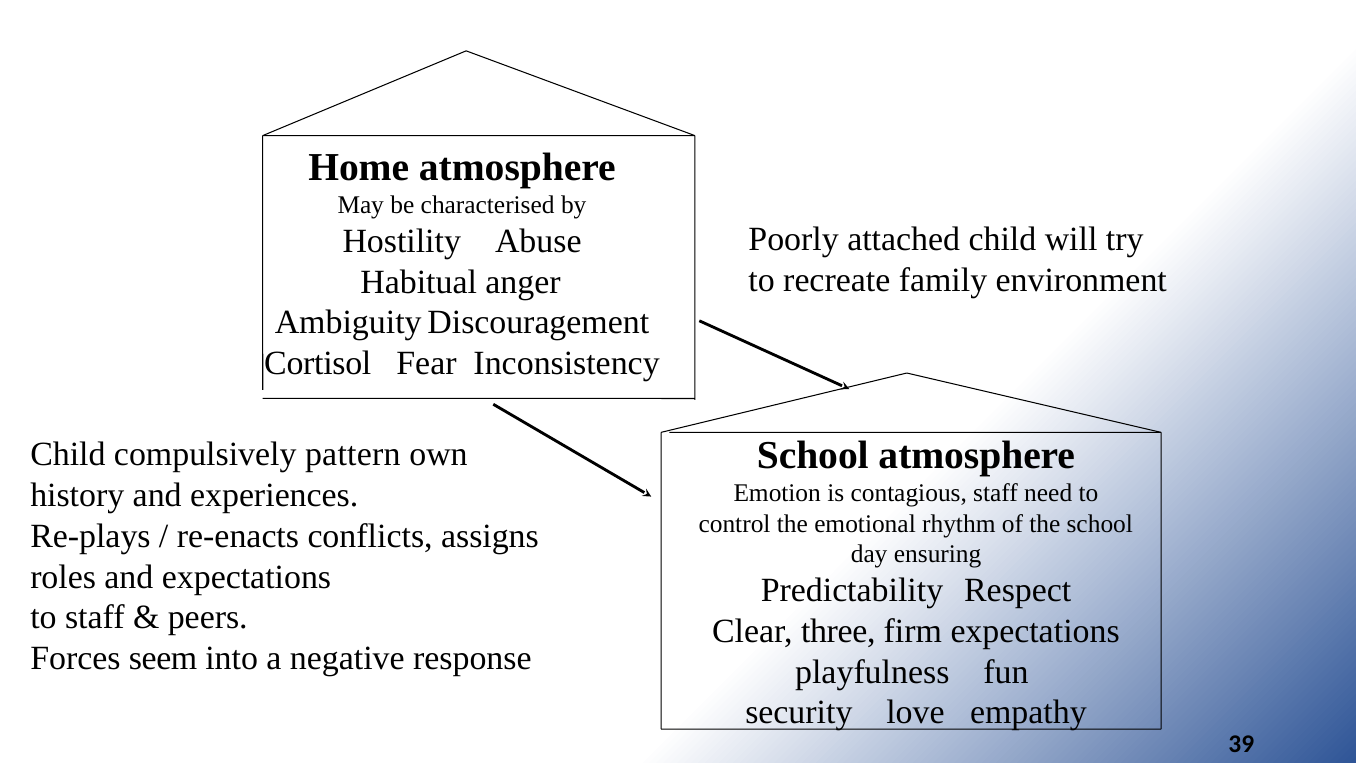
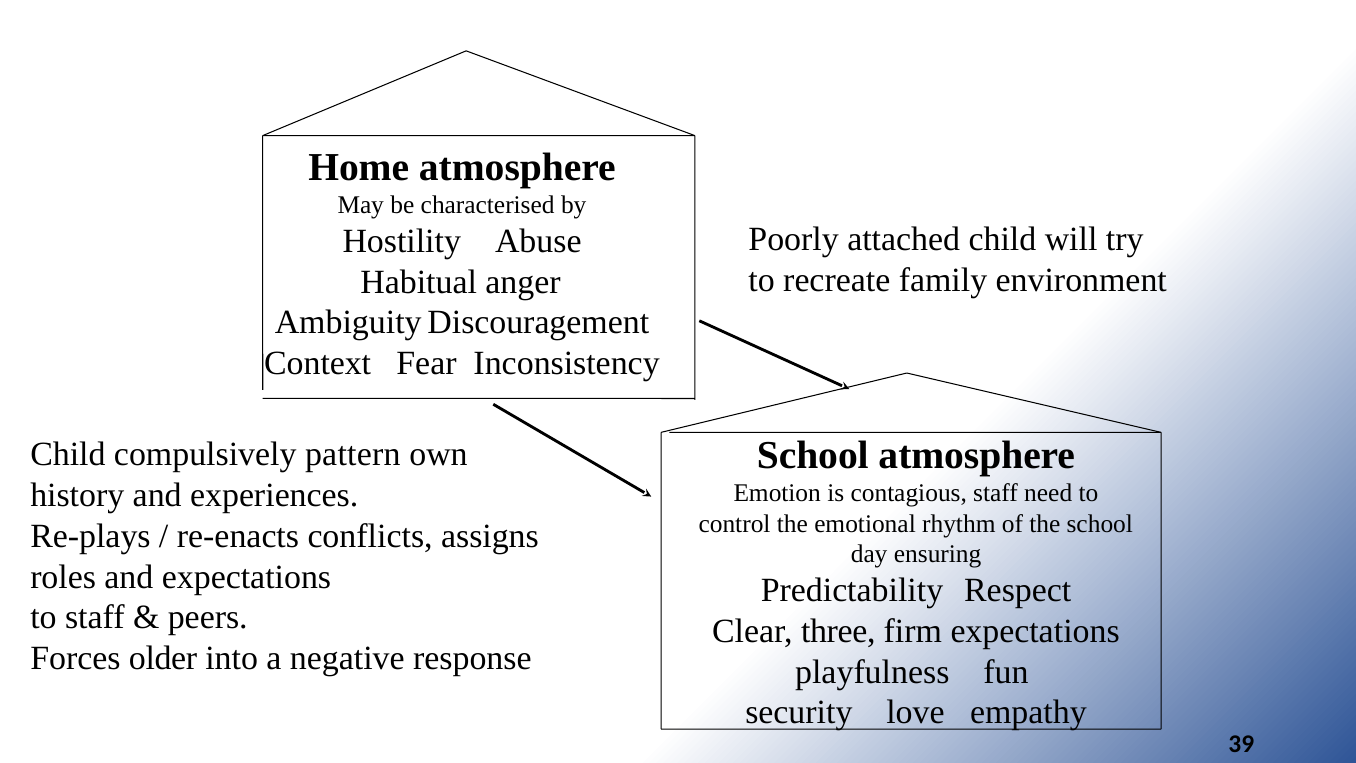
Cortisol: Cortisol -> Context
seem: seem -> older
